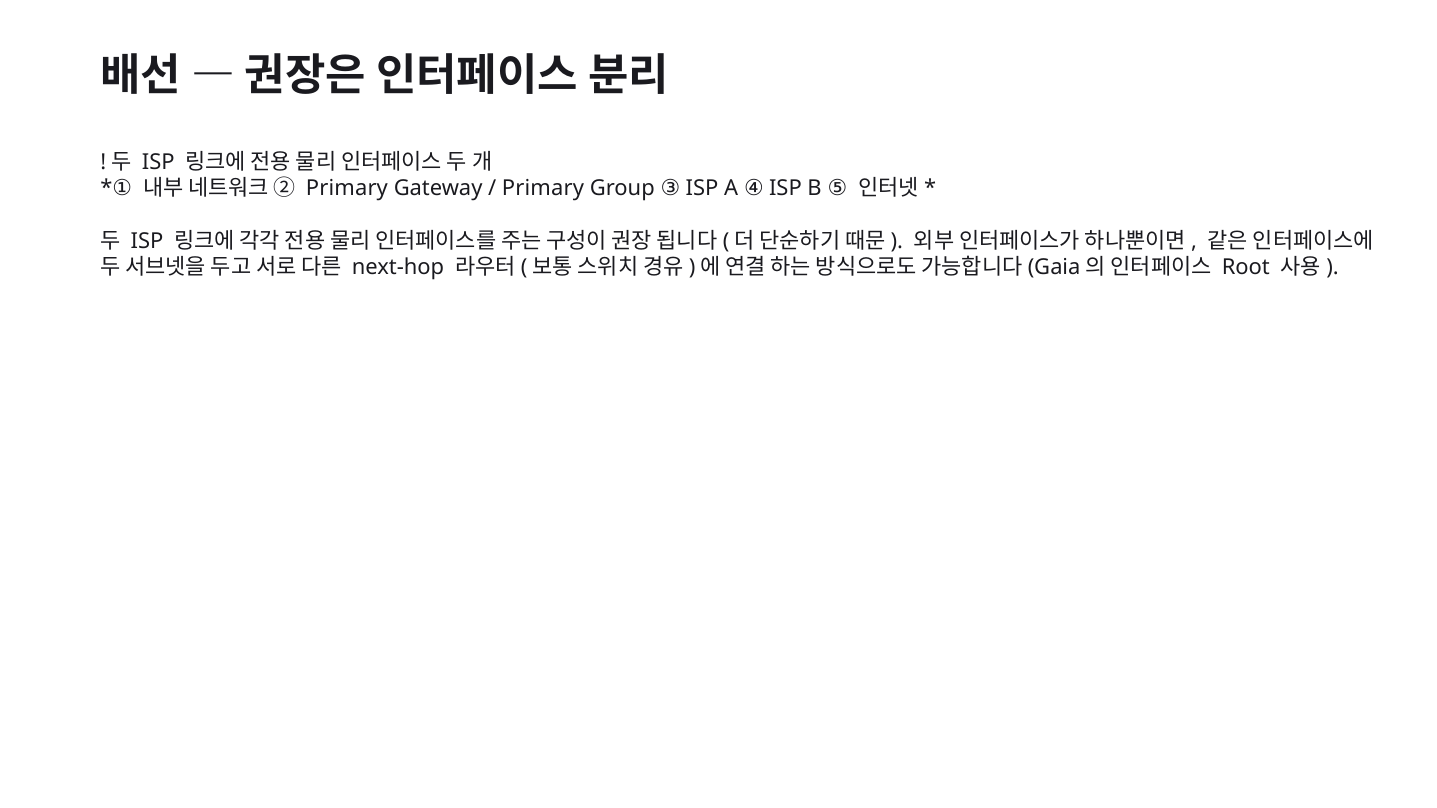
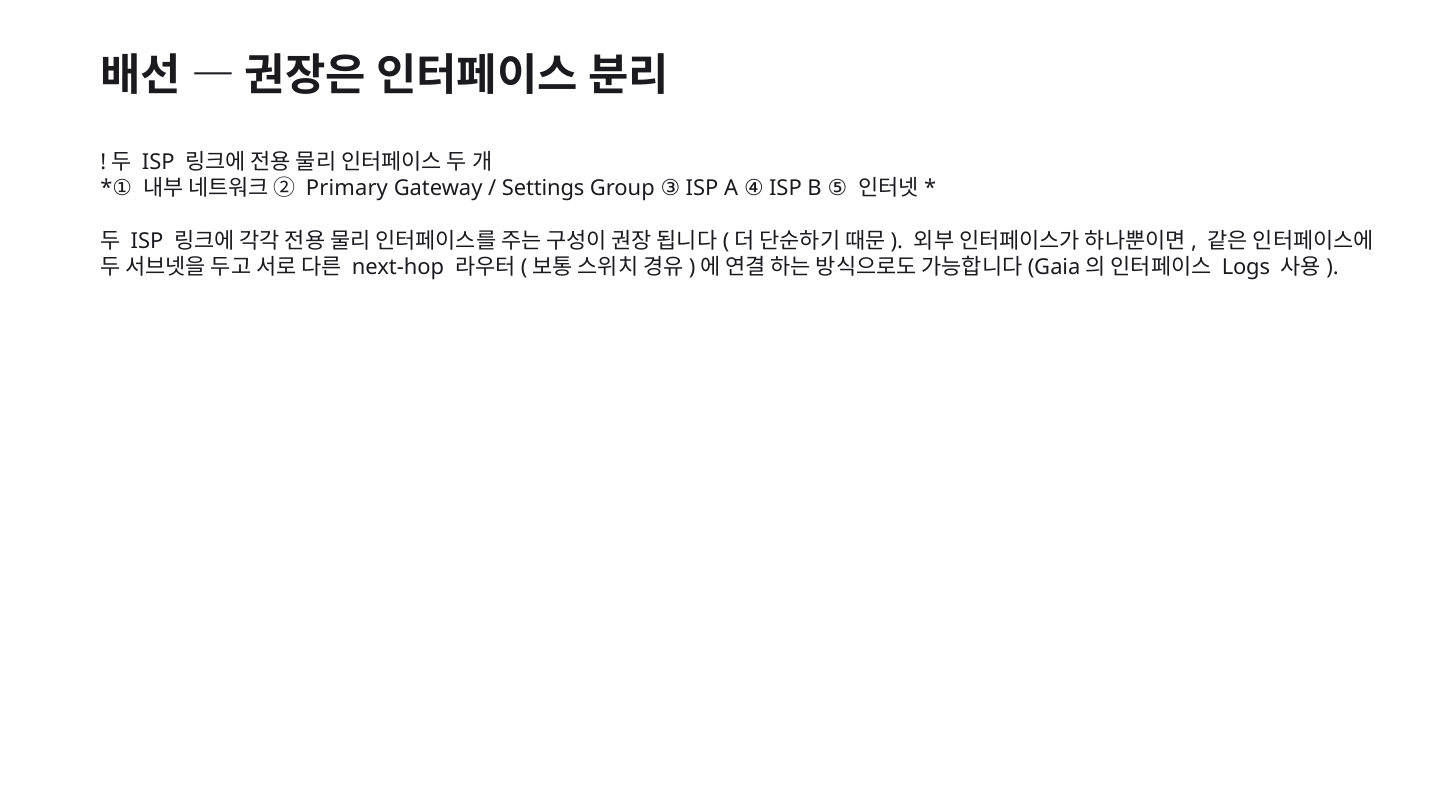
Primary at (543, 188): Primary -> Settings
Root: Root -> Logs
